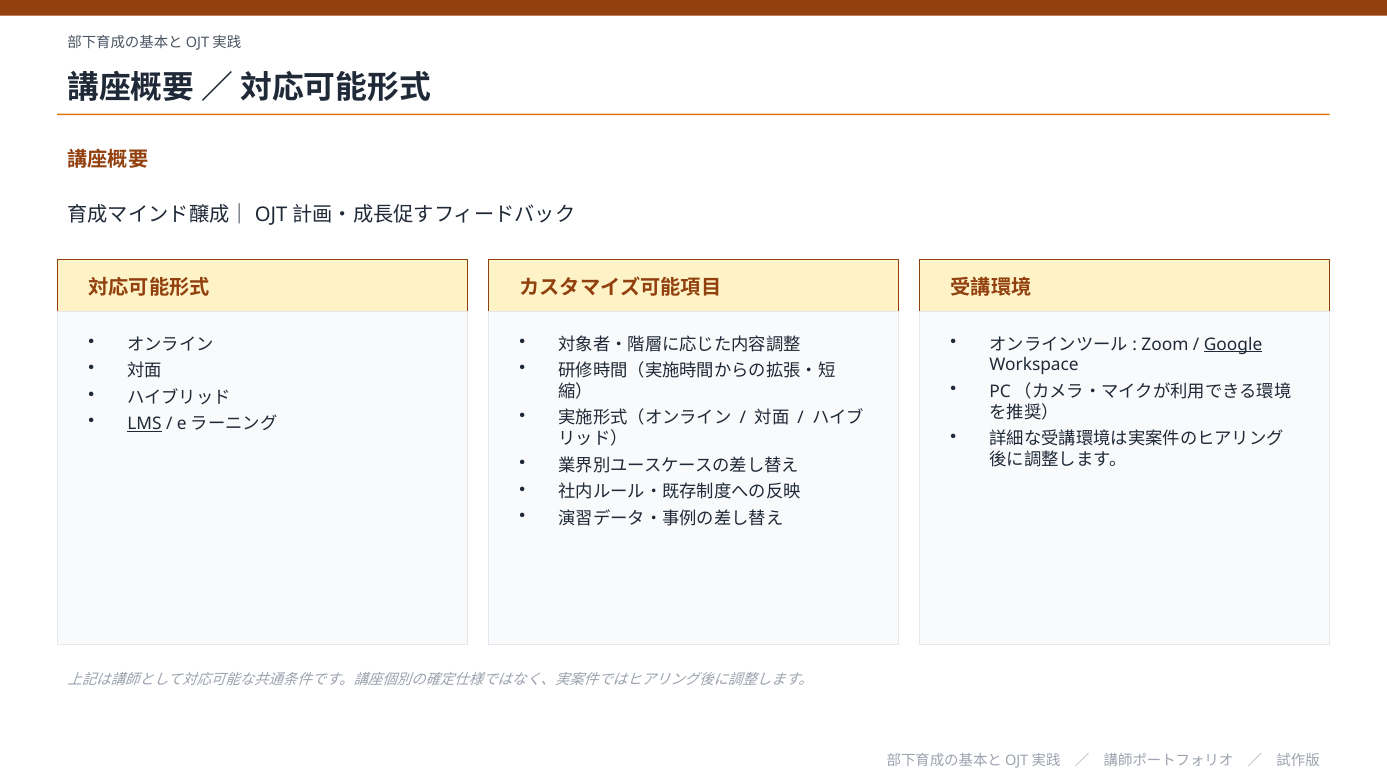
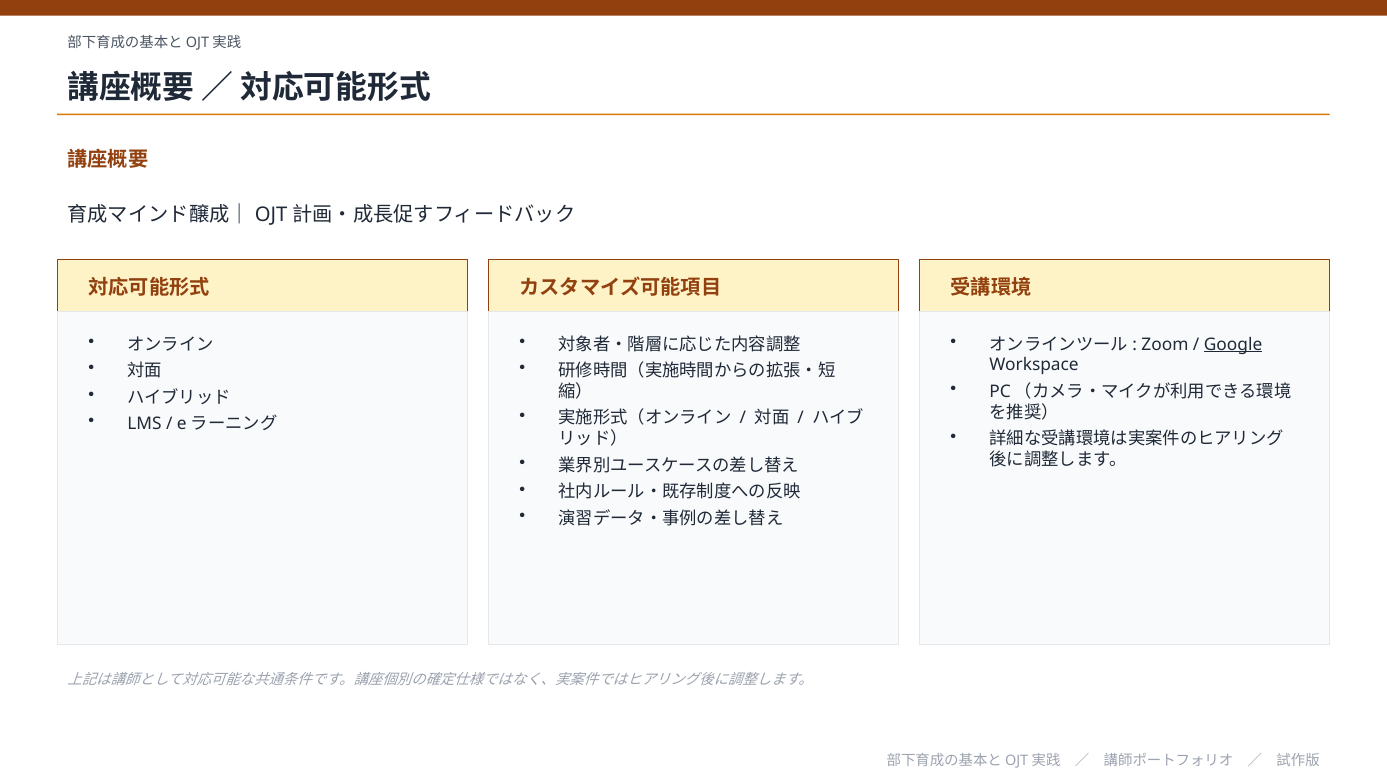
LMS underline: present -> none
